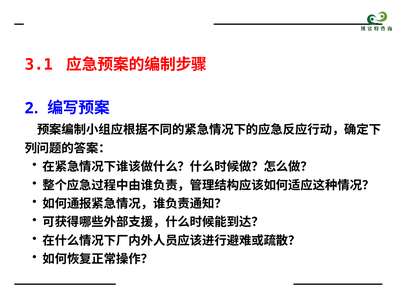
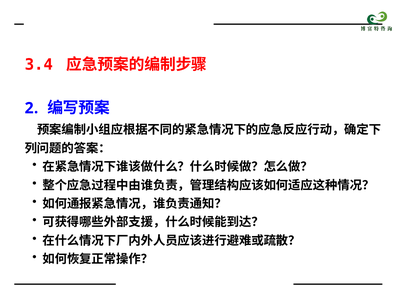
3.1: 3.1 -> 3.4
